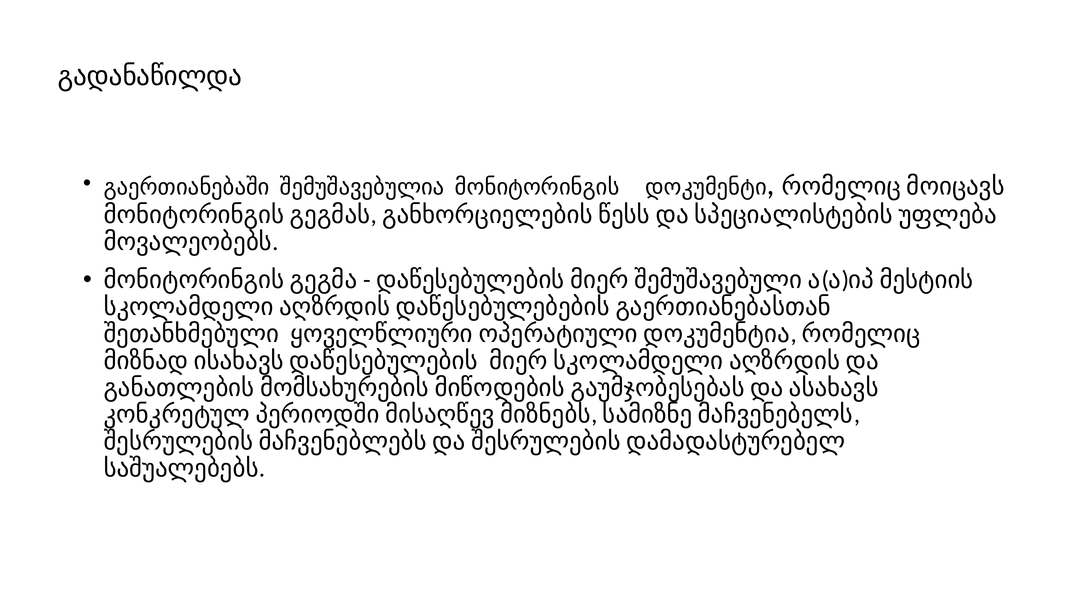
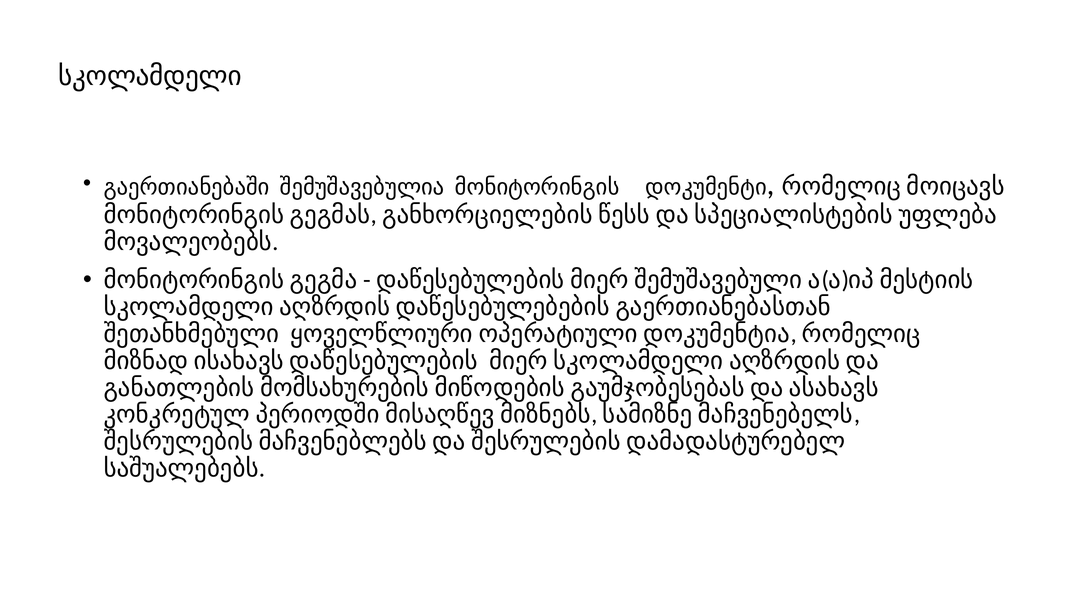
გადანაწილდა: გადანაწილდა -> სკოლამდელი
